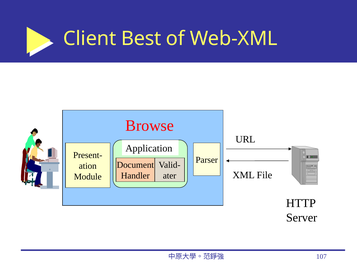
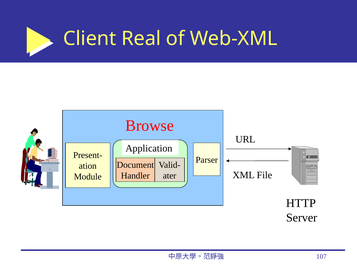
Best: Best -> Real
